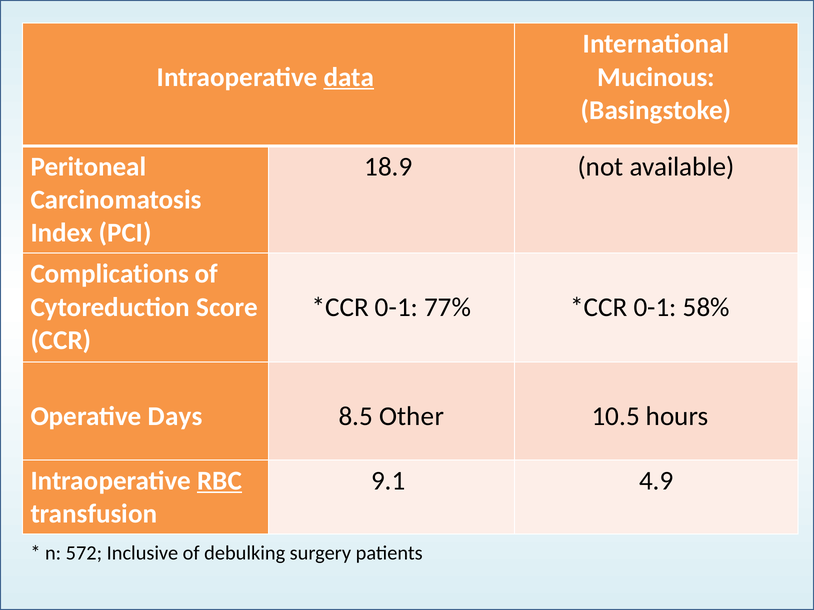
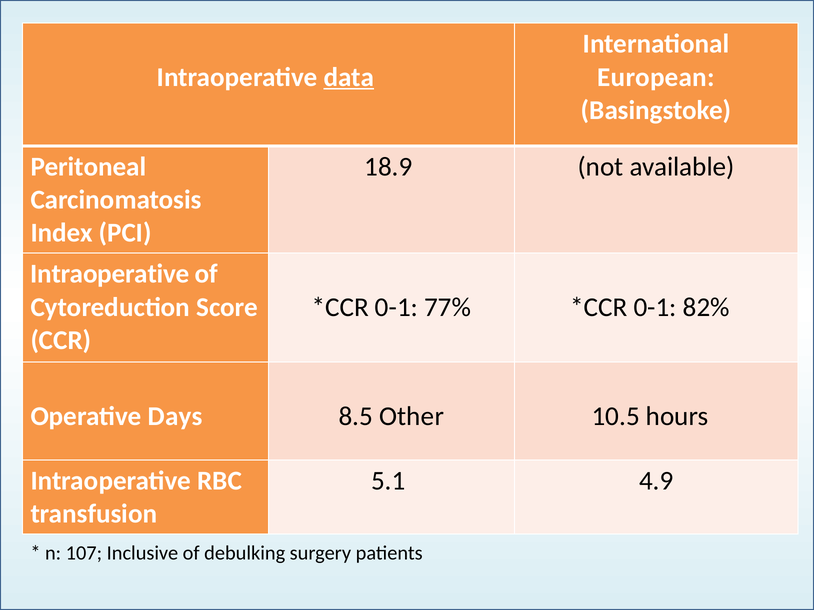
Mucinous: Mucinous -> European
Complications at (110, 274): Complications -> Intraoperative
58%: 58% -> 82%
RBC underline: present -> none
9.1: 9.1 -> 5.1
572: 572 -> 107
